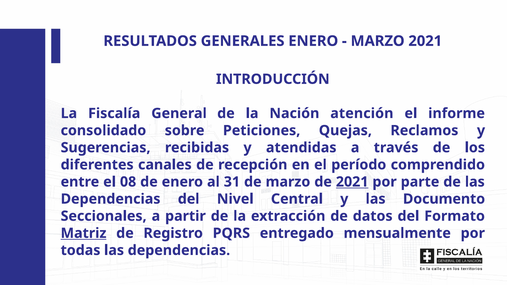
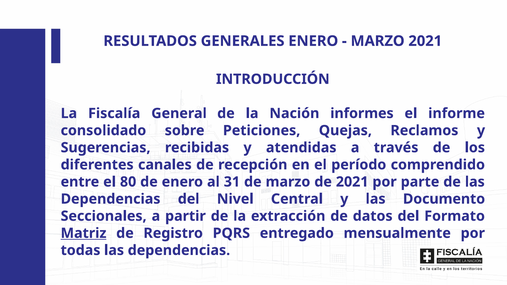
atención: atención -> informes
08: 08 -> 80
2021 at (352, 182) underline: present -> none
